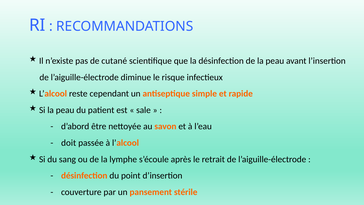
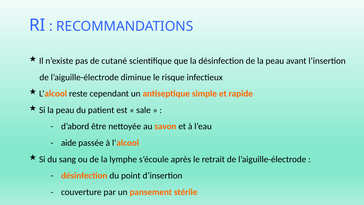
doit: doit -> aide
